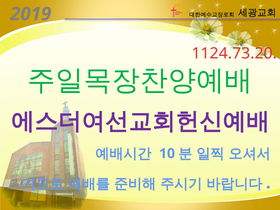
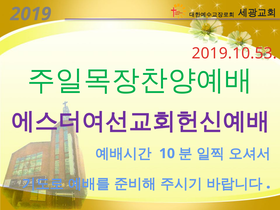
1124.73.20: 1124.73.20 -> 2019.10.53
